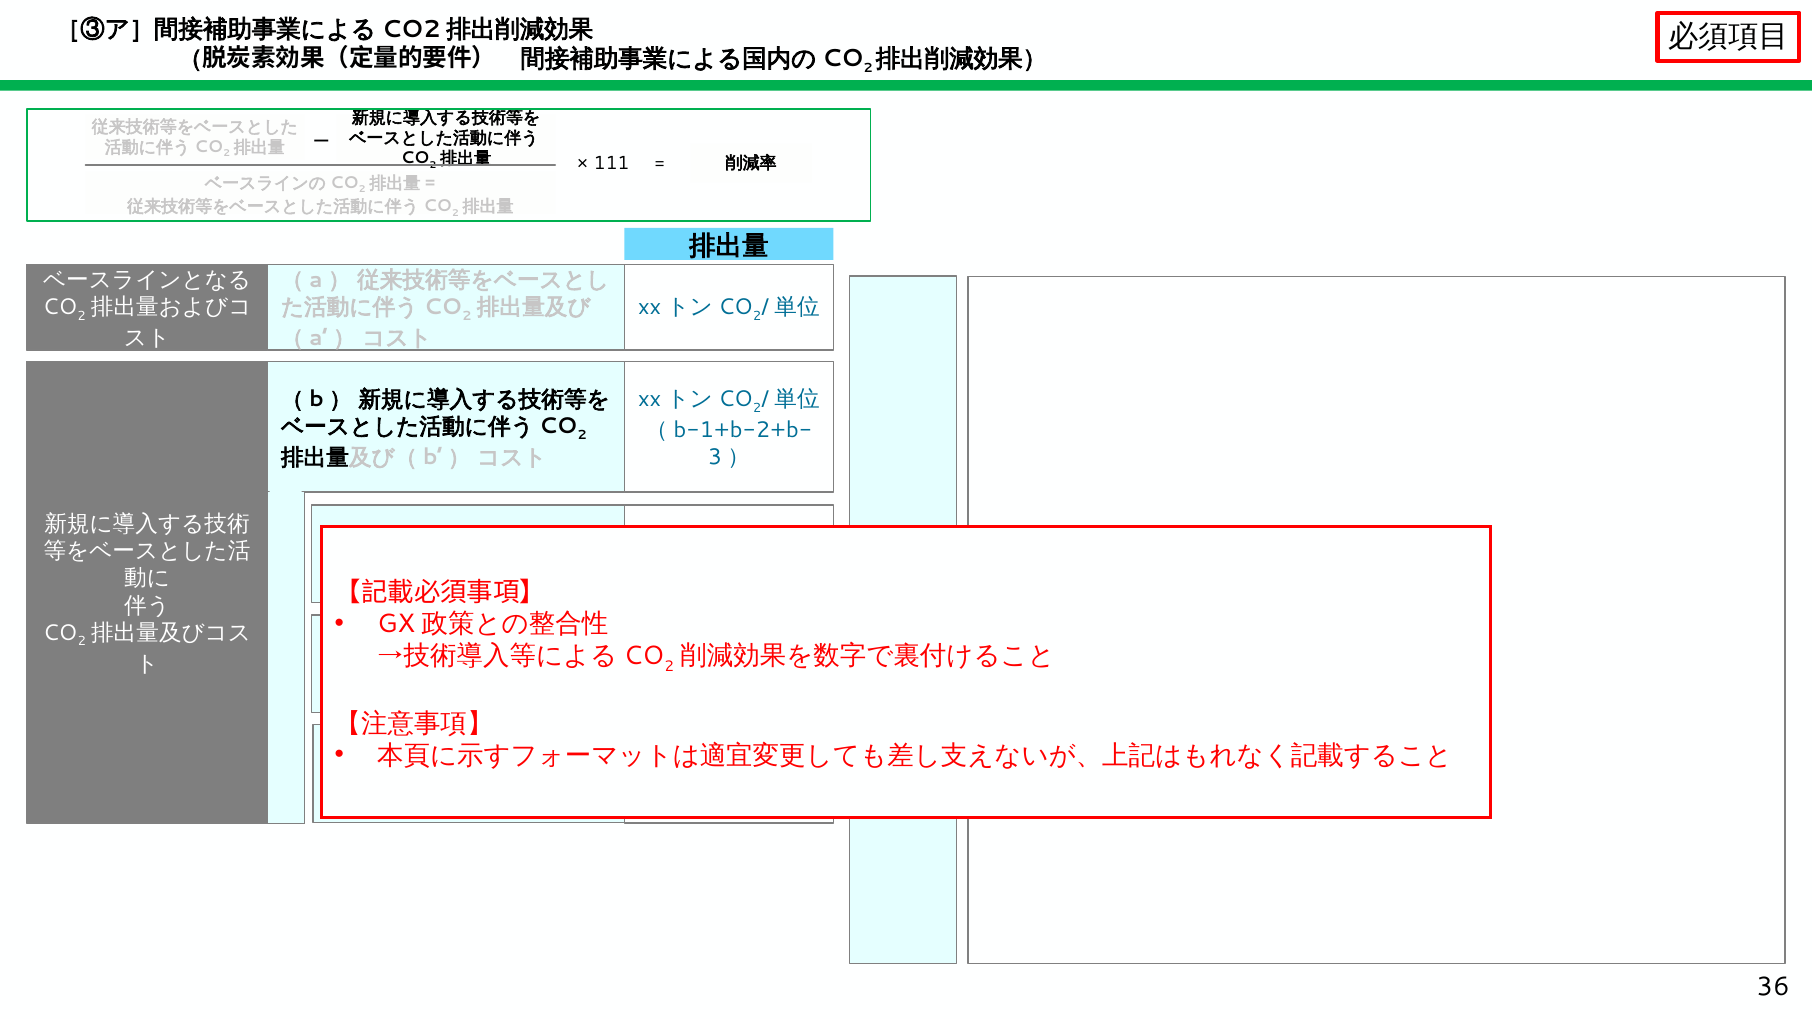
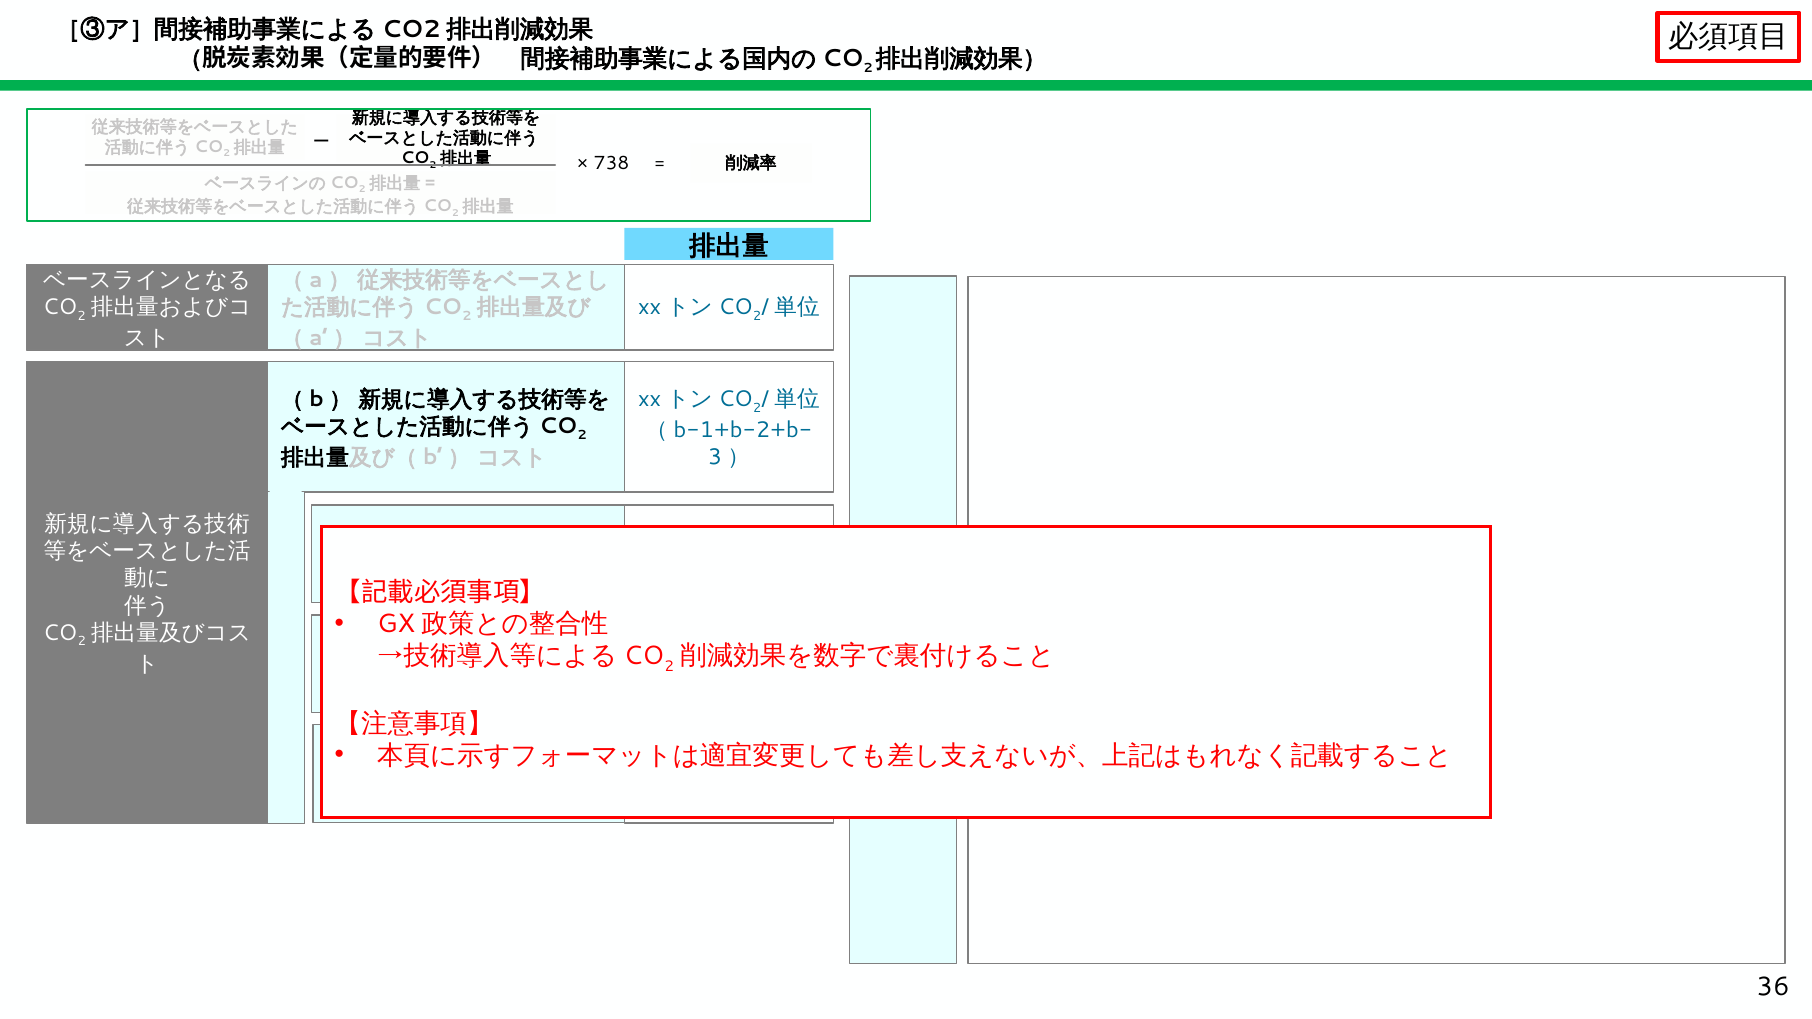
111: 111 -> 738
